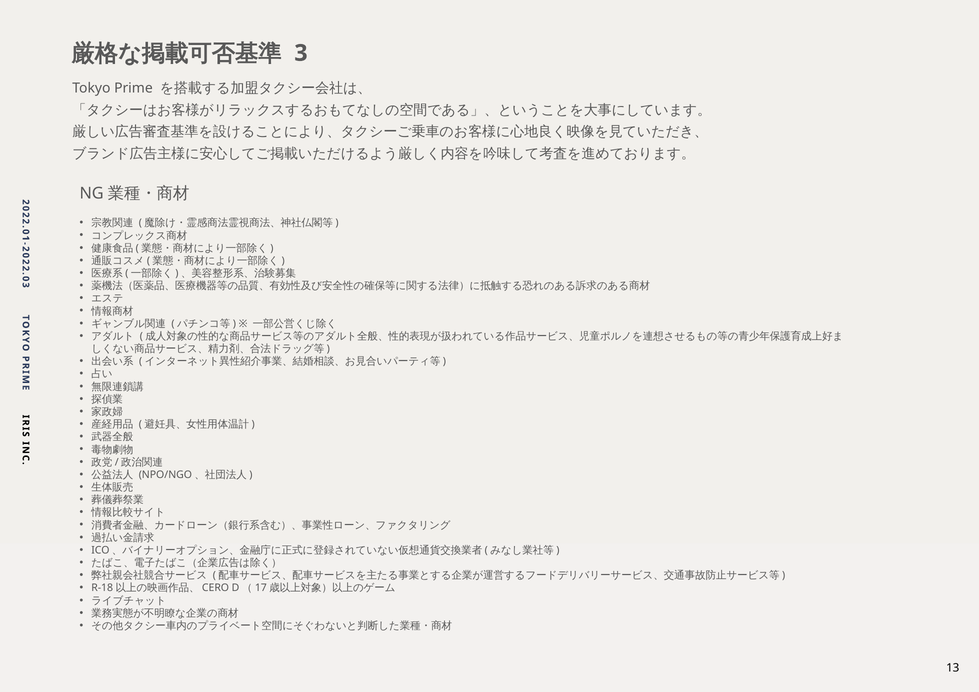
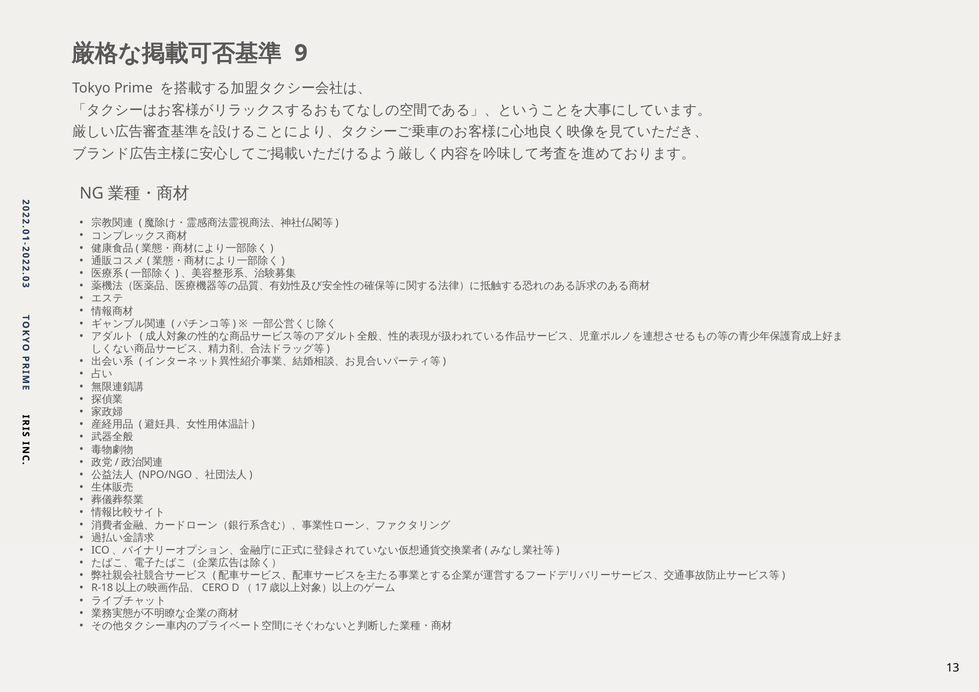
3 at (301, 53): 3 -> 9
